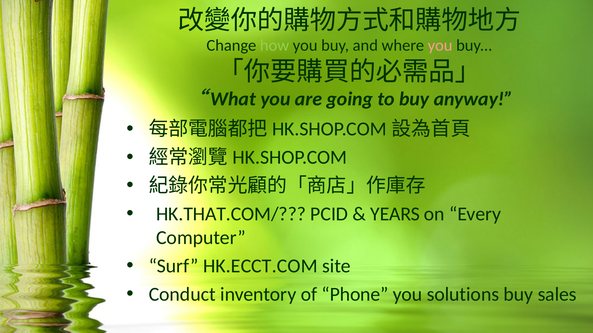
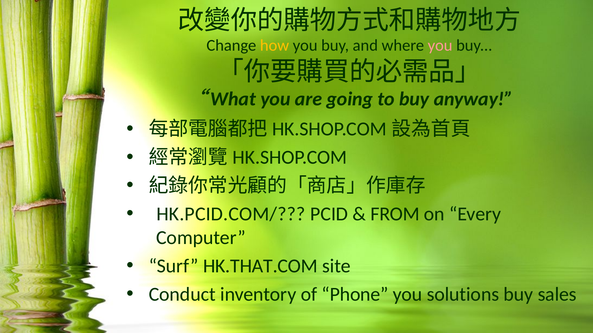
how colour: light green -> yellow
HK.THAT.COM/: HK.THAT.COM/ -> HK.PCID.COM/
YEARS: YEARS -> FROM
HK.ECCT.COM: HK.ECCT.COM -> HK.THAT.COM
